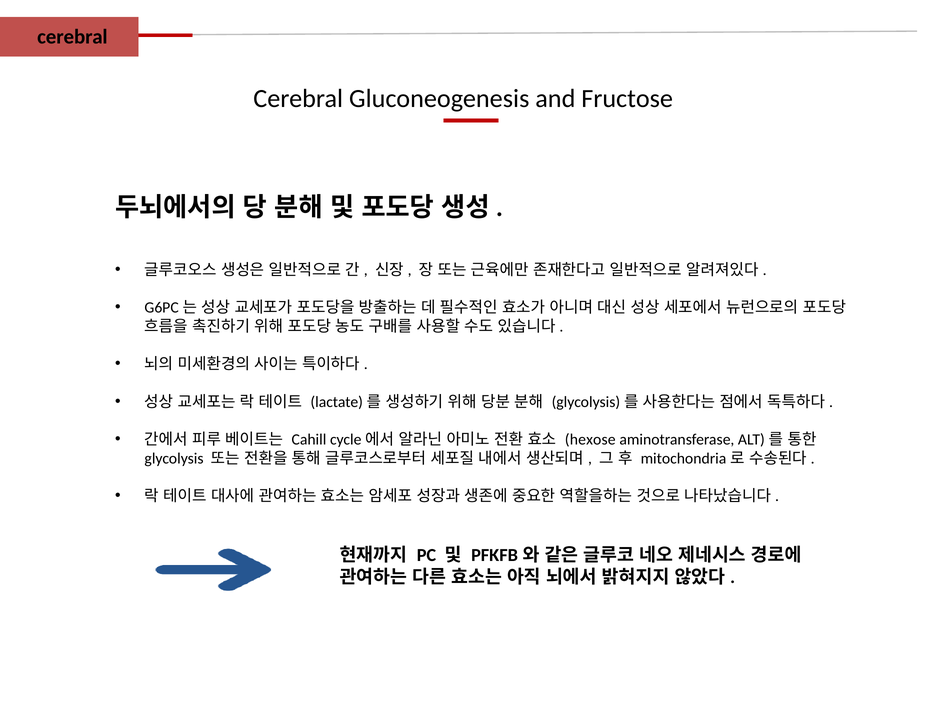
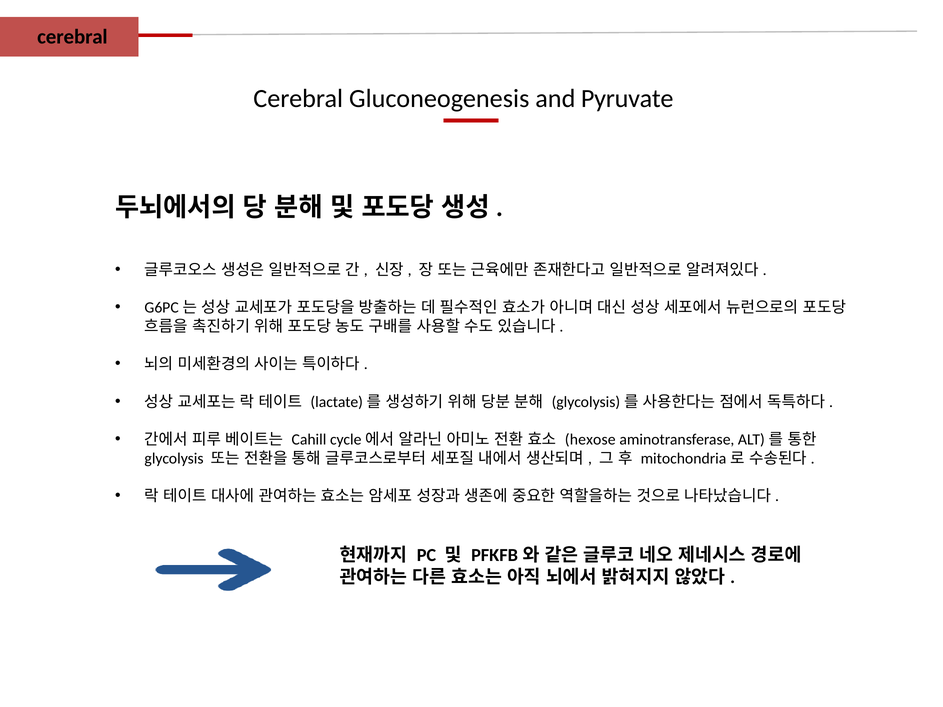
Fructose: Fructose -> Pyruvate
